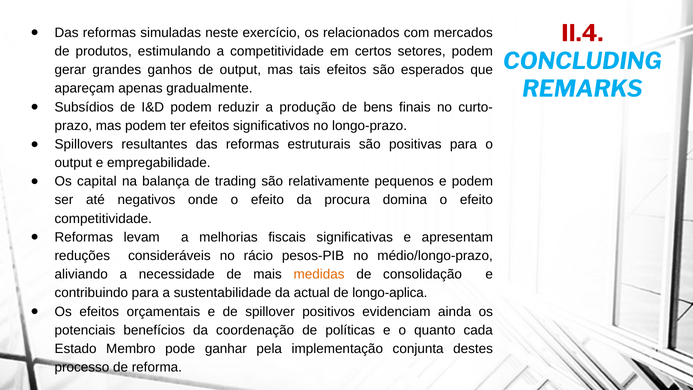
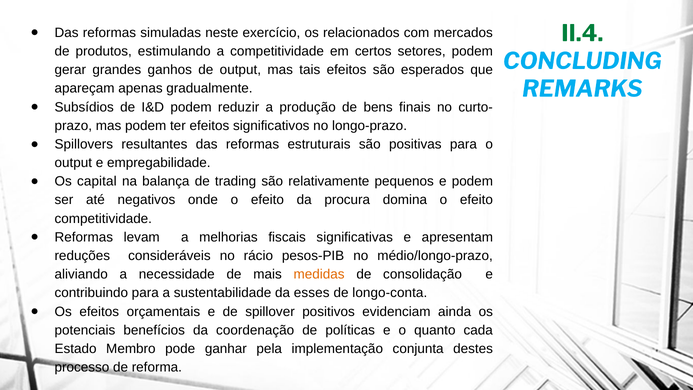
II.4 colour: red -> green
actual: actual -> esses
longo-aplica: longo-aplica -> longo-conta
